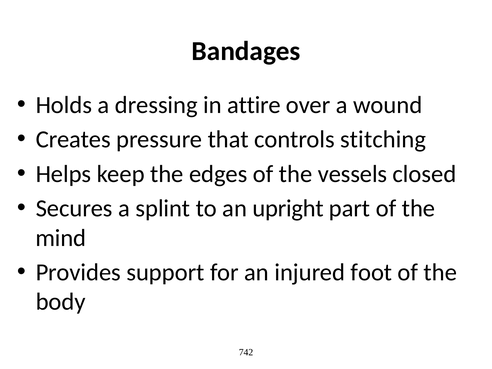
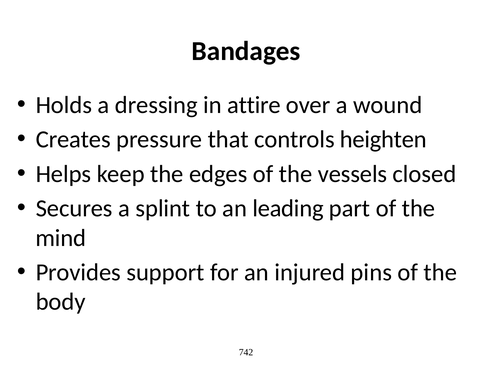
stitching: stitching -> heighten
upright: upright -> leading
foot: foot -> pins
